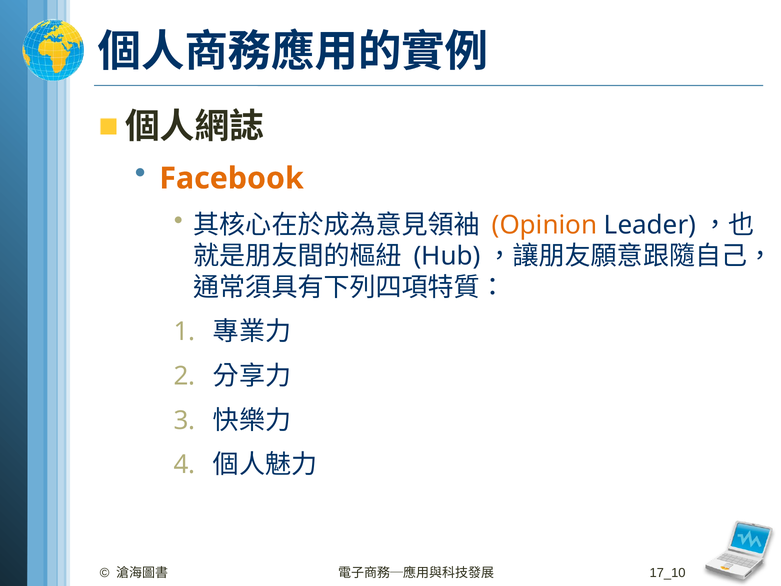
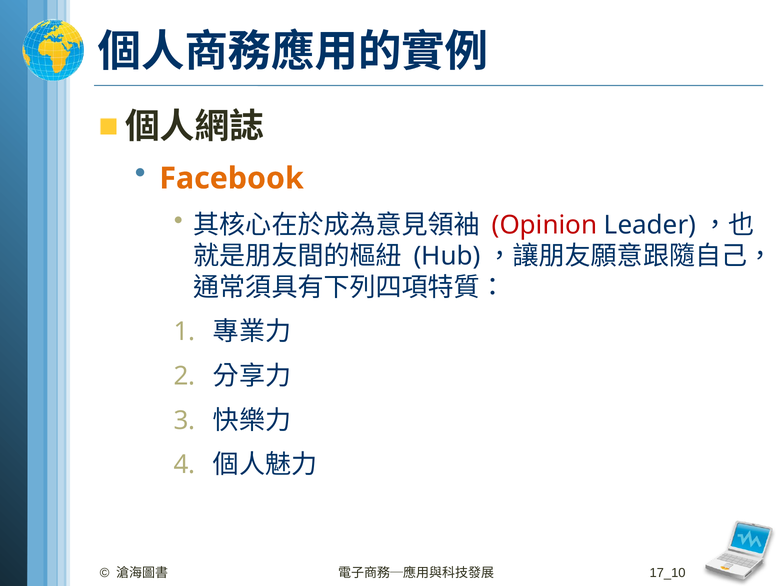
Opinion colour: orange -> red
